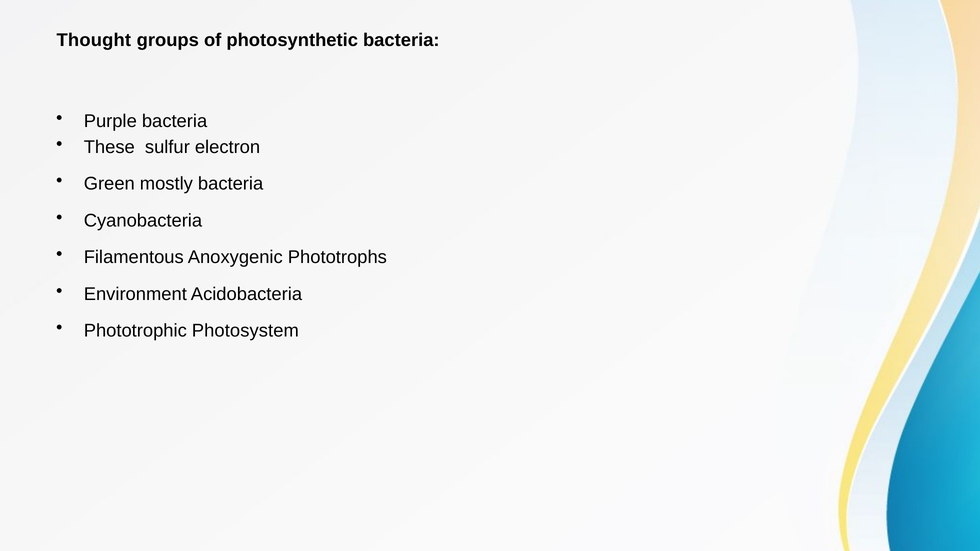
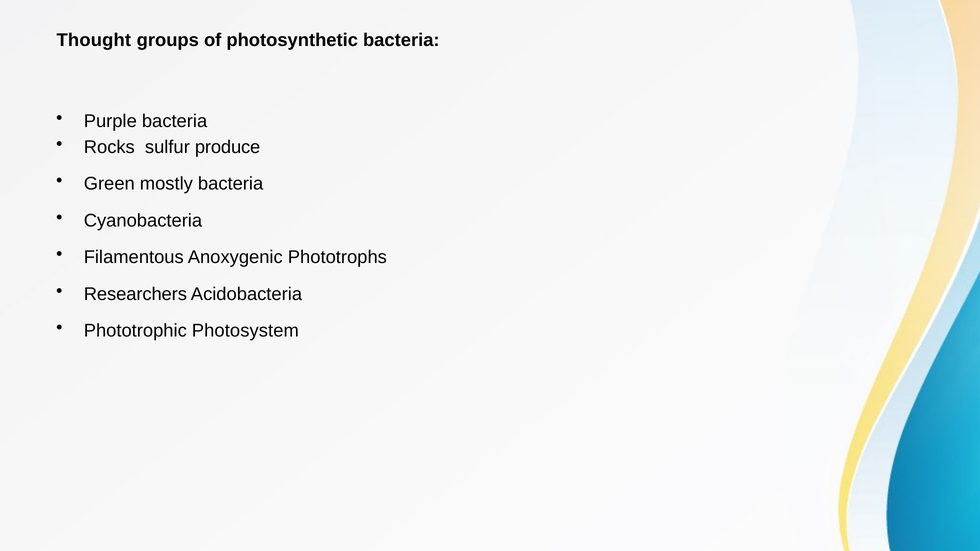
These: These -> Rocks
electron: electron -> produce
Environment: Environment -> Researchers
